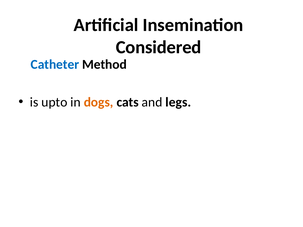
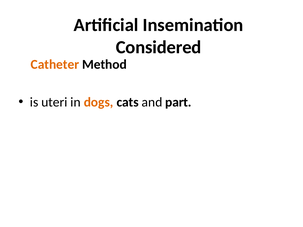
Catheter colour: blue -> orange
upto: upto -> uteri
legs: legs -> part
